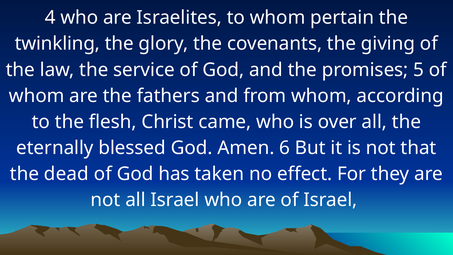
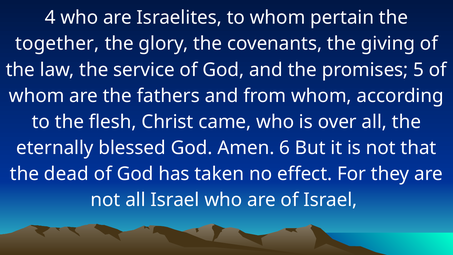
twinkling: twinkling -> together
